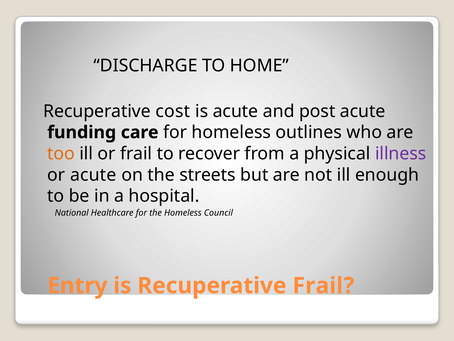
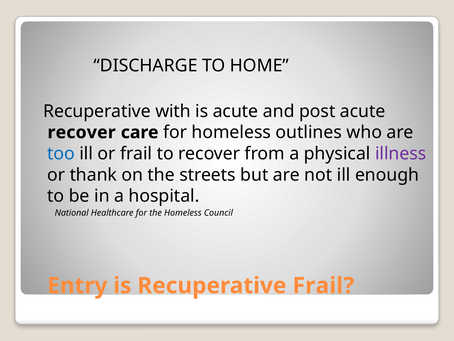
cost: cost -> with
funding at (82, 132): funding -> recover
too colour: orange -> blue
or acute: acute -> thank
